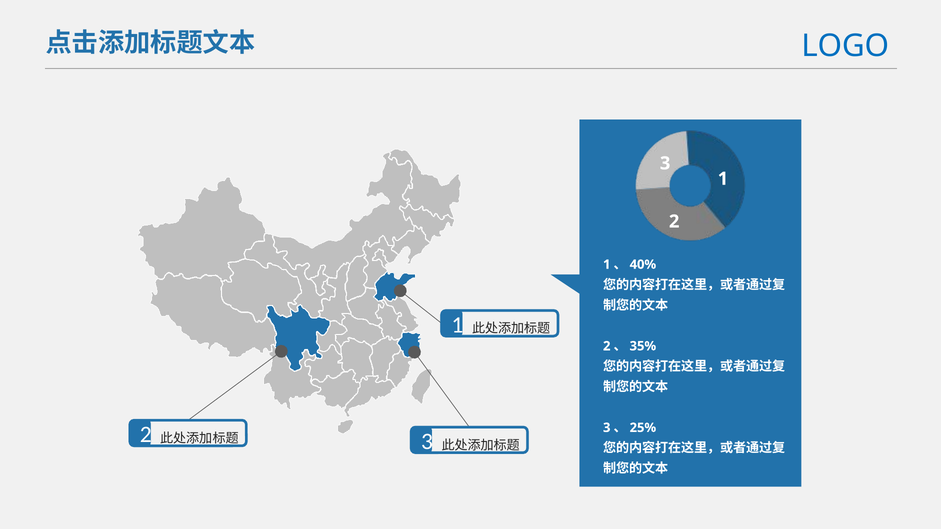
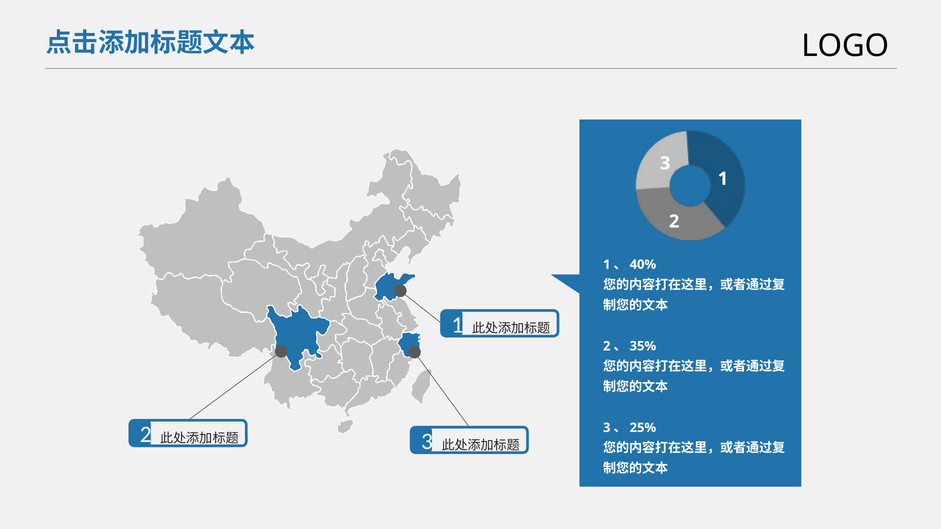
LOGO colour: blue -> black
